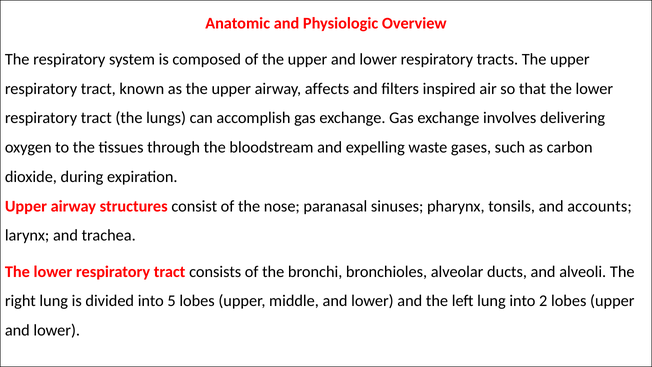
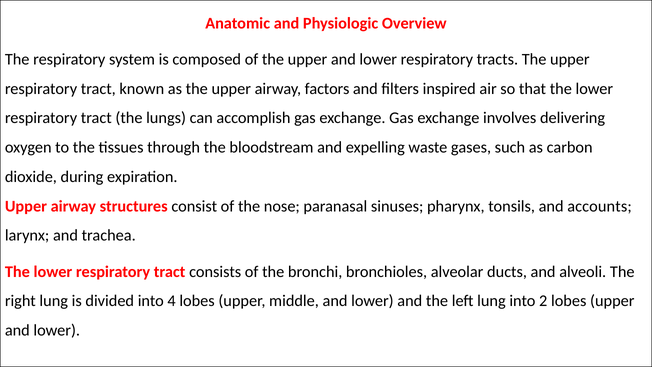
affects: affects -> factors
5: 5 -> 4
